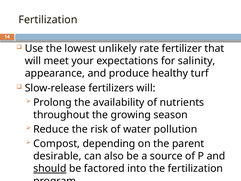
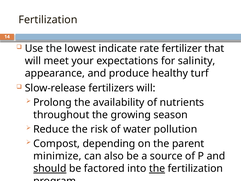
unlikely: unlikely -> indicate
desirable: desirable -> minimize
the at (157, 168) underline: none -> present
